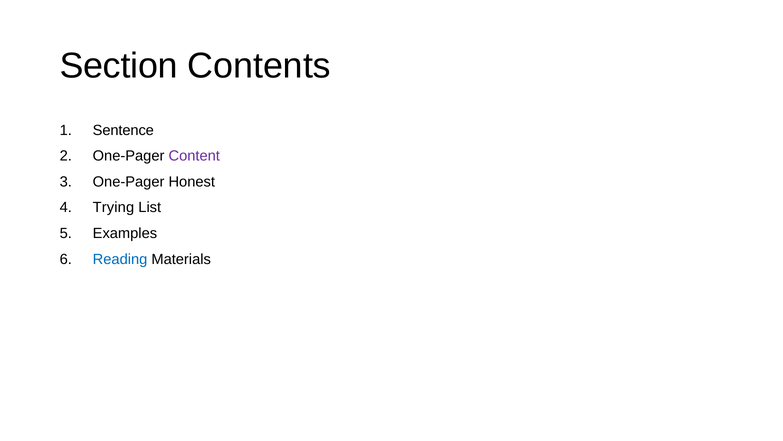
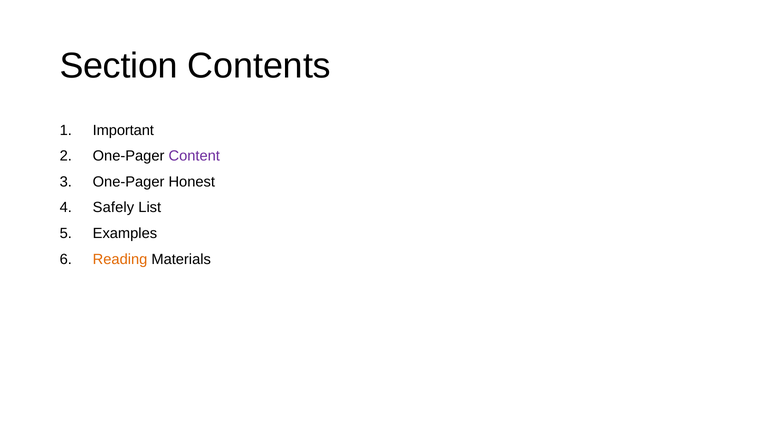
Sentence: Sentence -> Important
Trying: Trying -> Safely
Reading colour: blue -> orange
